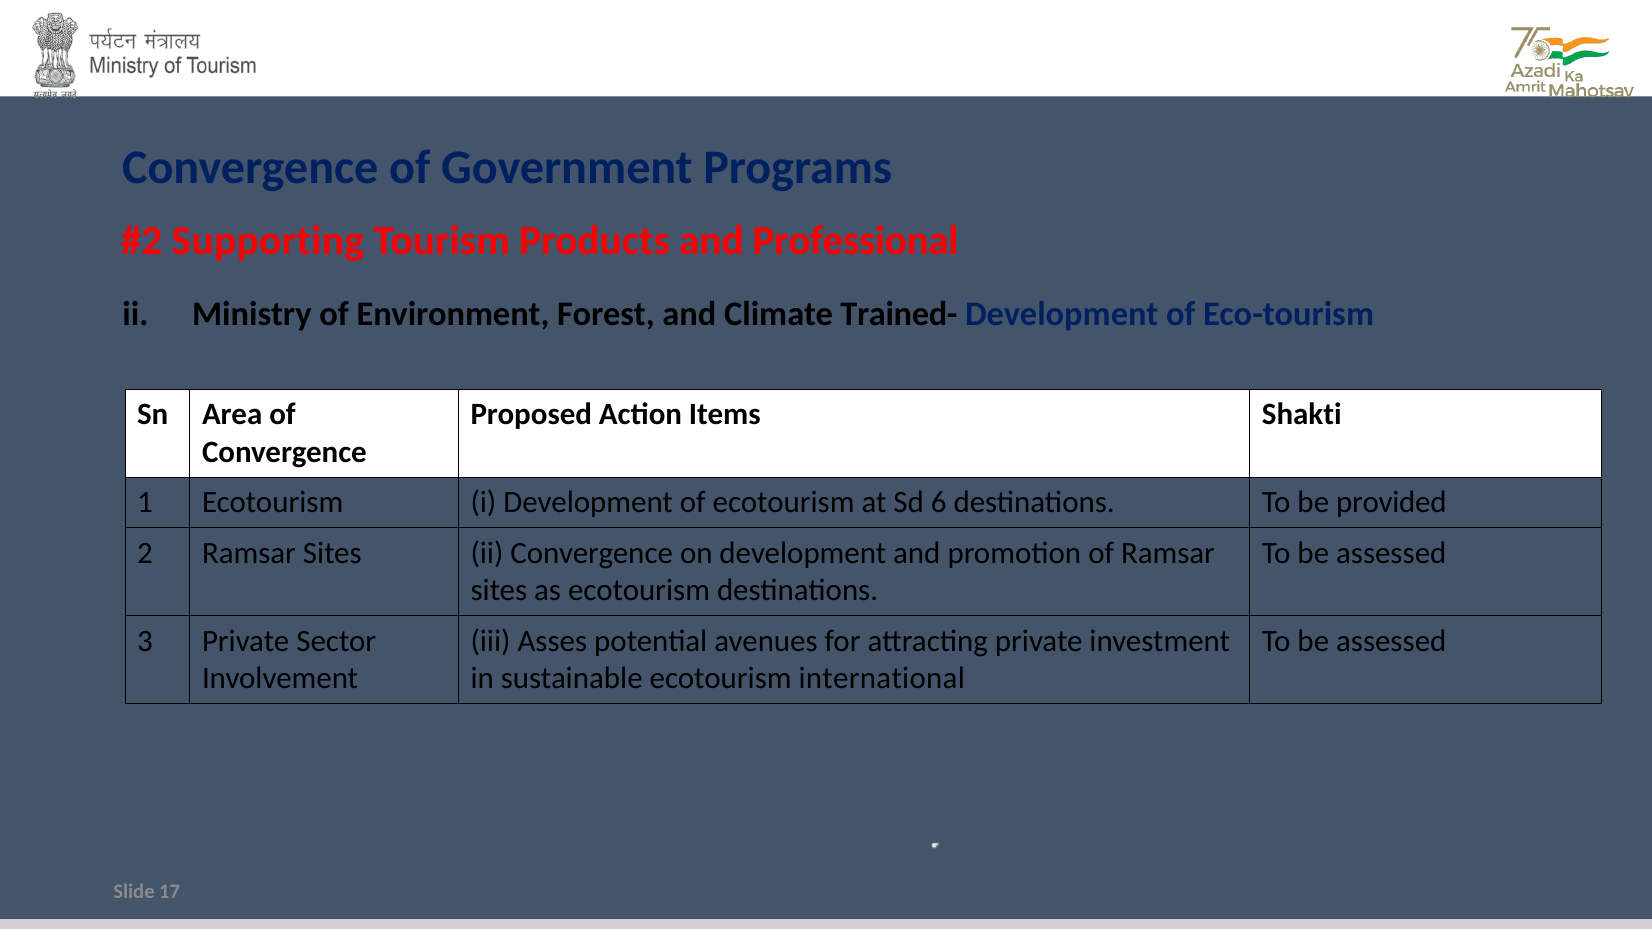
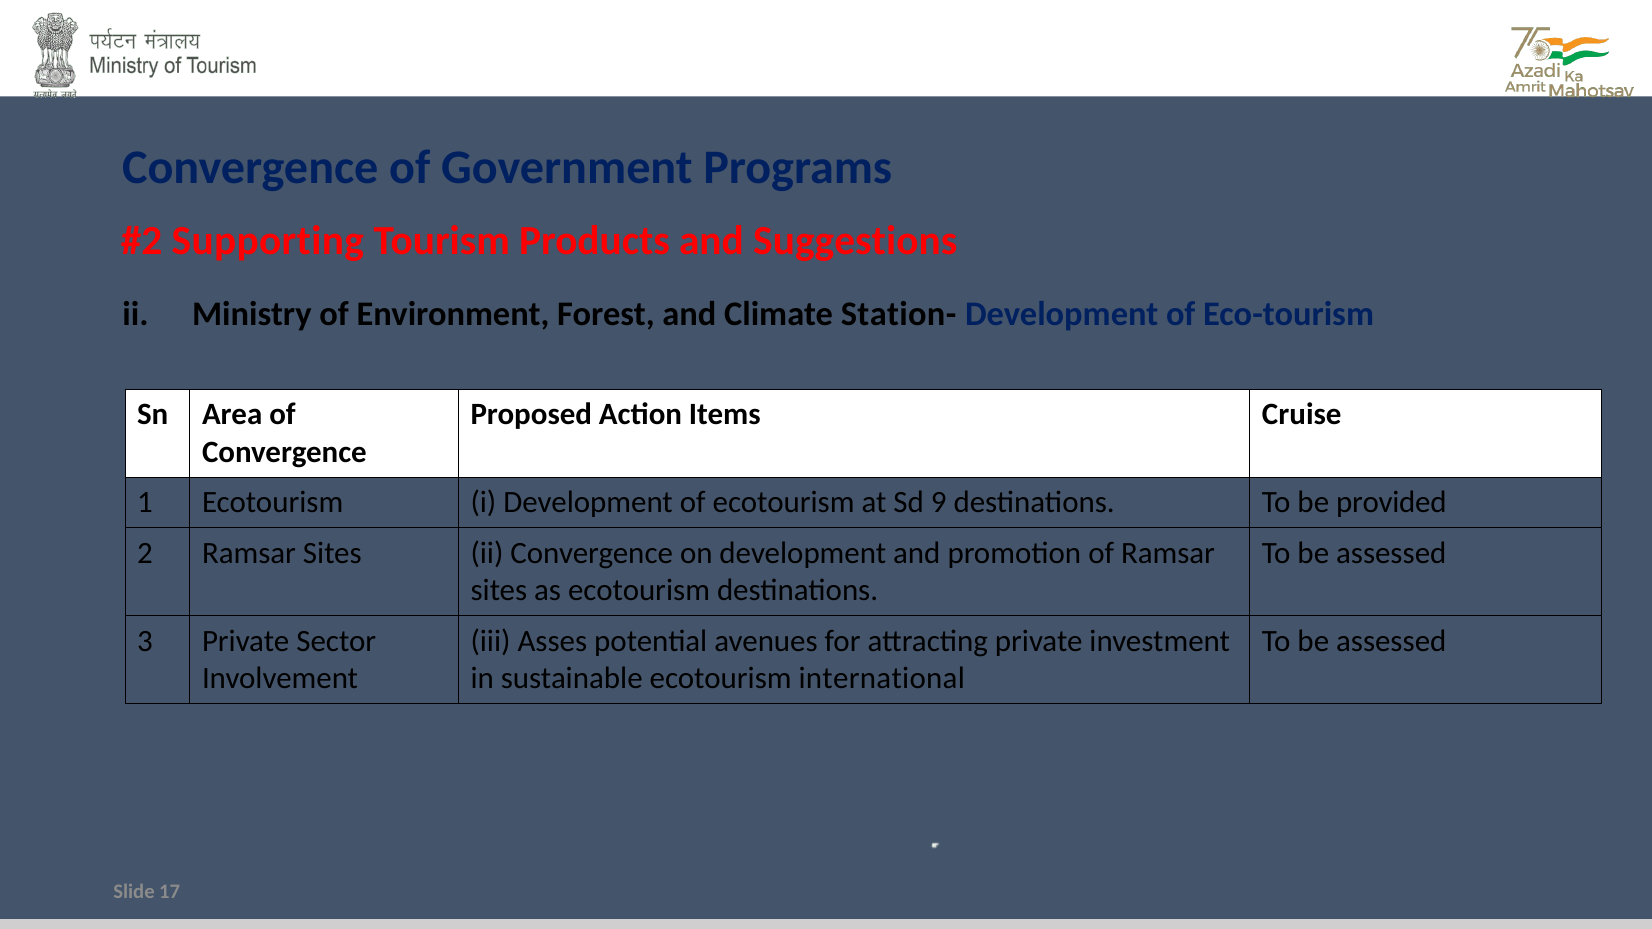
Professional: Professional -> Suggestions
Trained-: Trained- -> Station-
Shakti: Shakti -> Cruise
6: 6 -> 9
